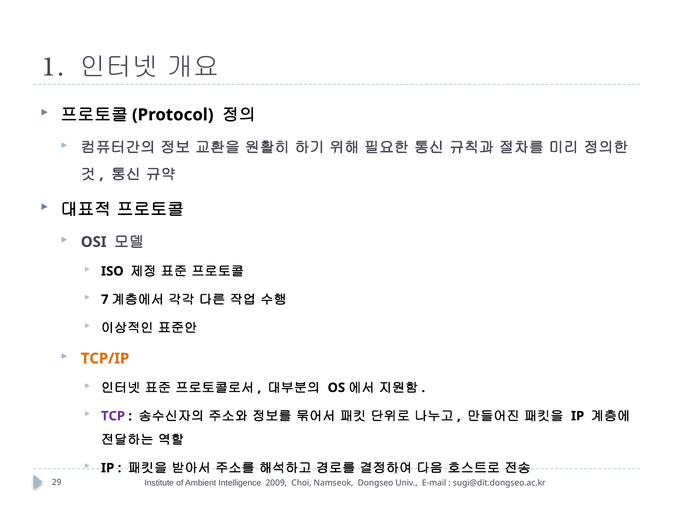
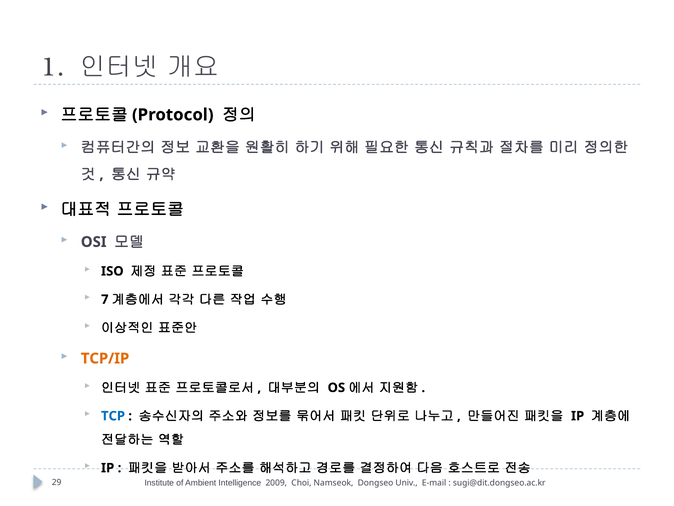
TCP colour: purple -> blue
